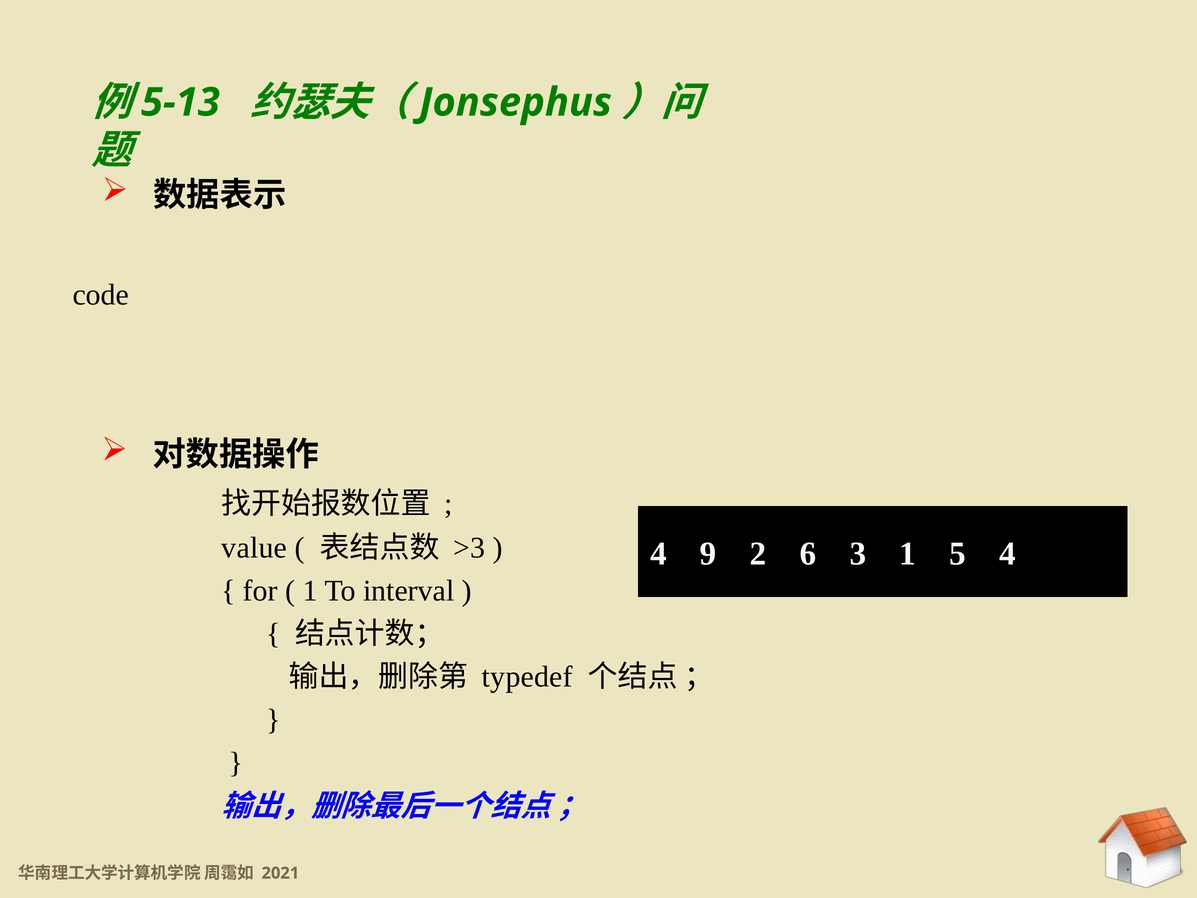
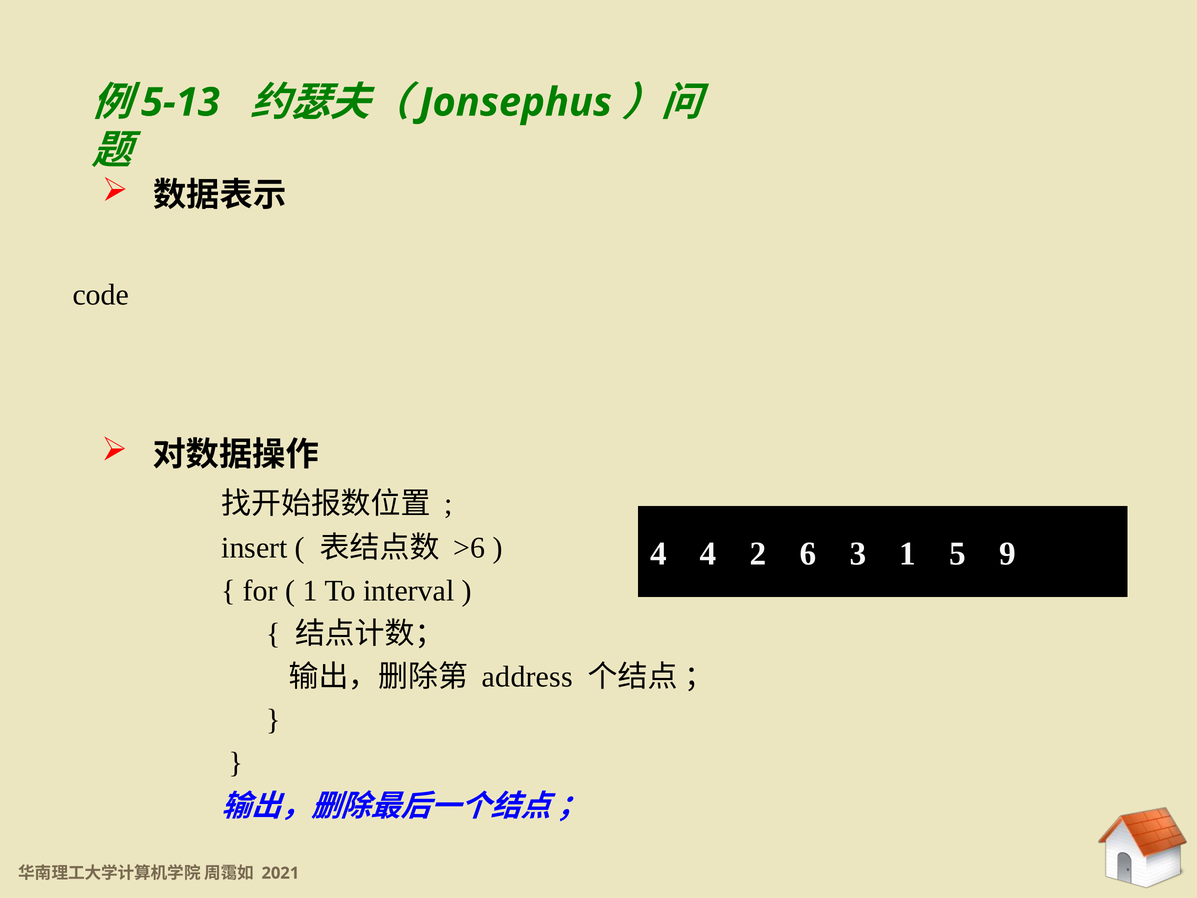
value: value -> insert
>3: >3 -> >6
4 9: 9 -> 4
5 4: 4 -> 9
typedef: typedef -> address
